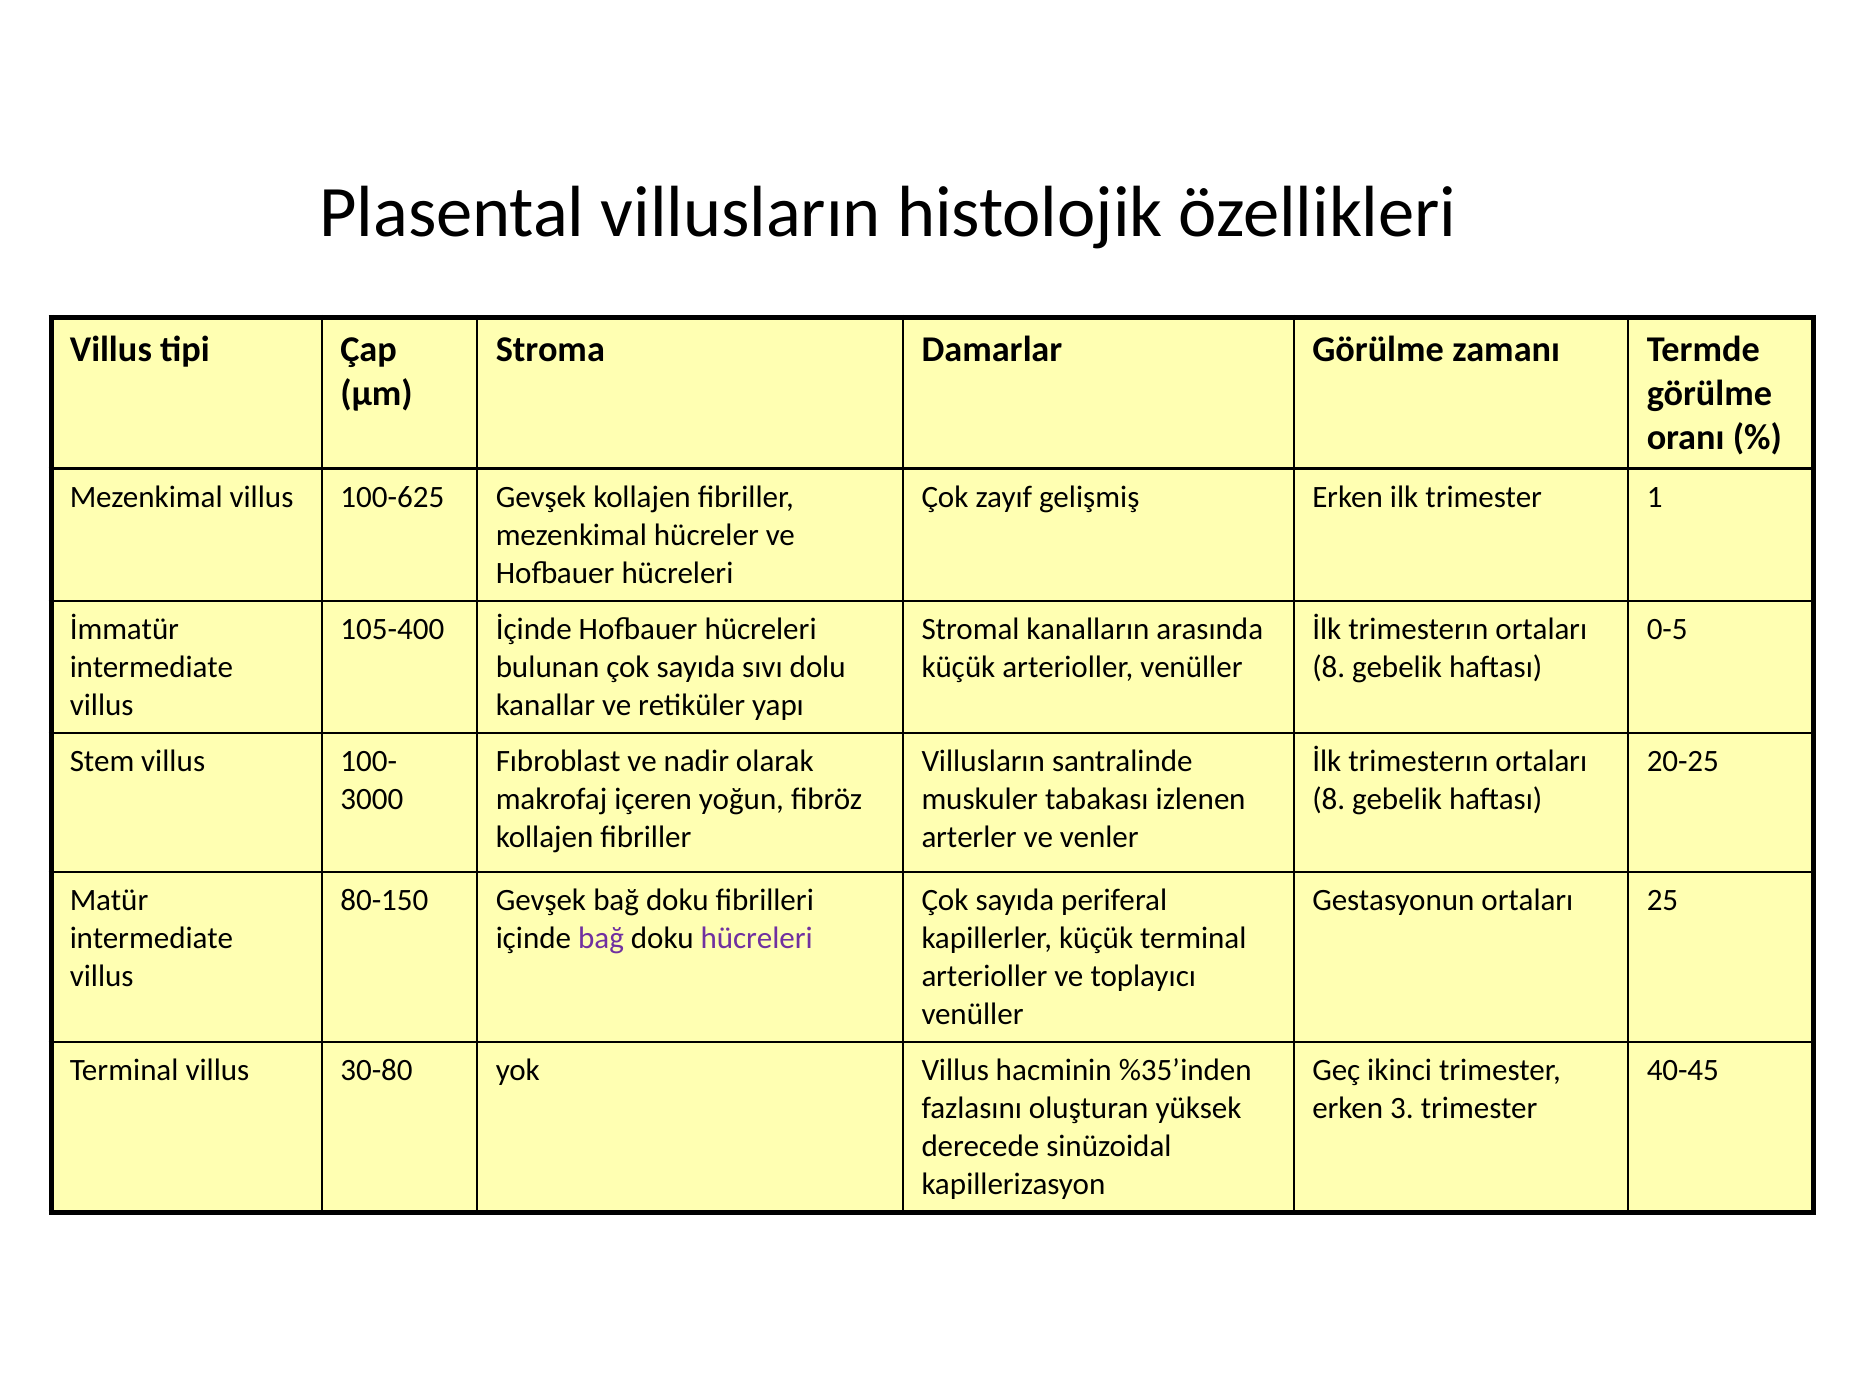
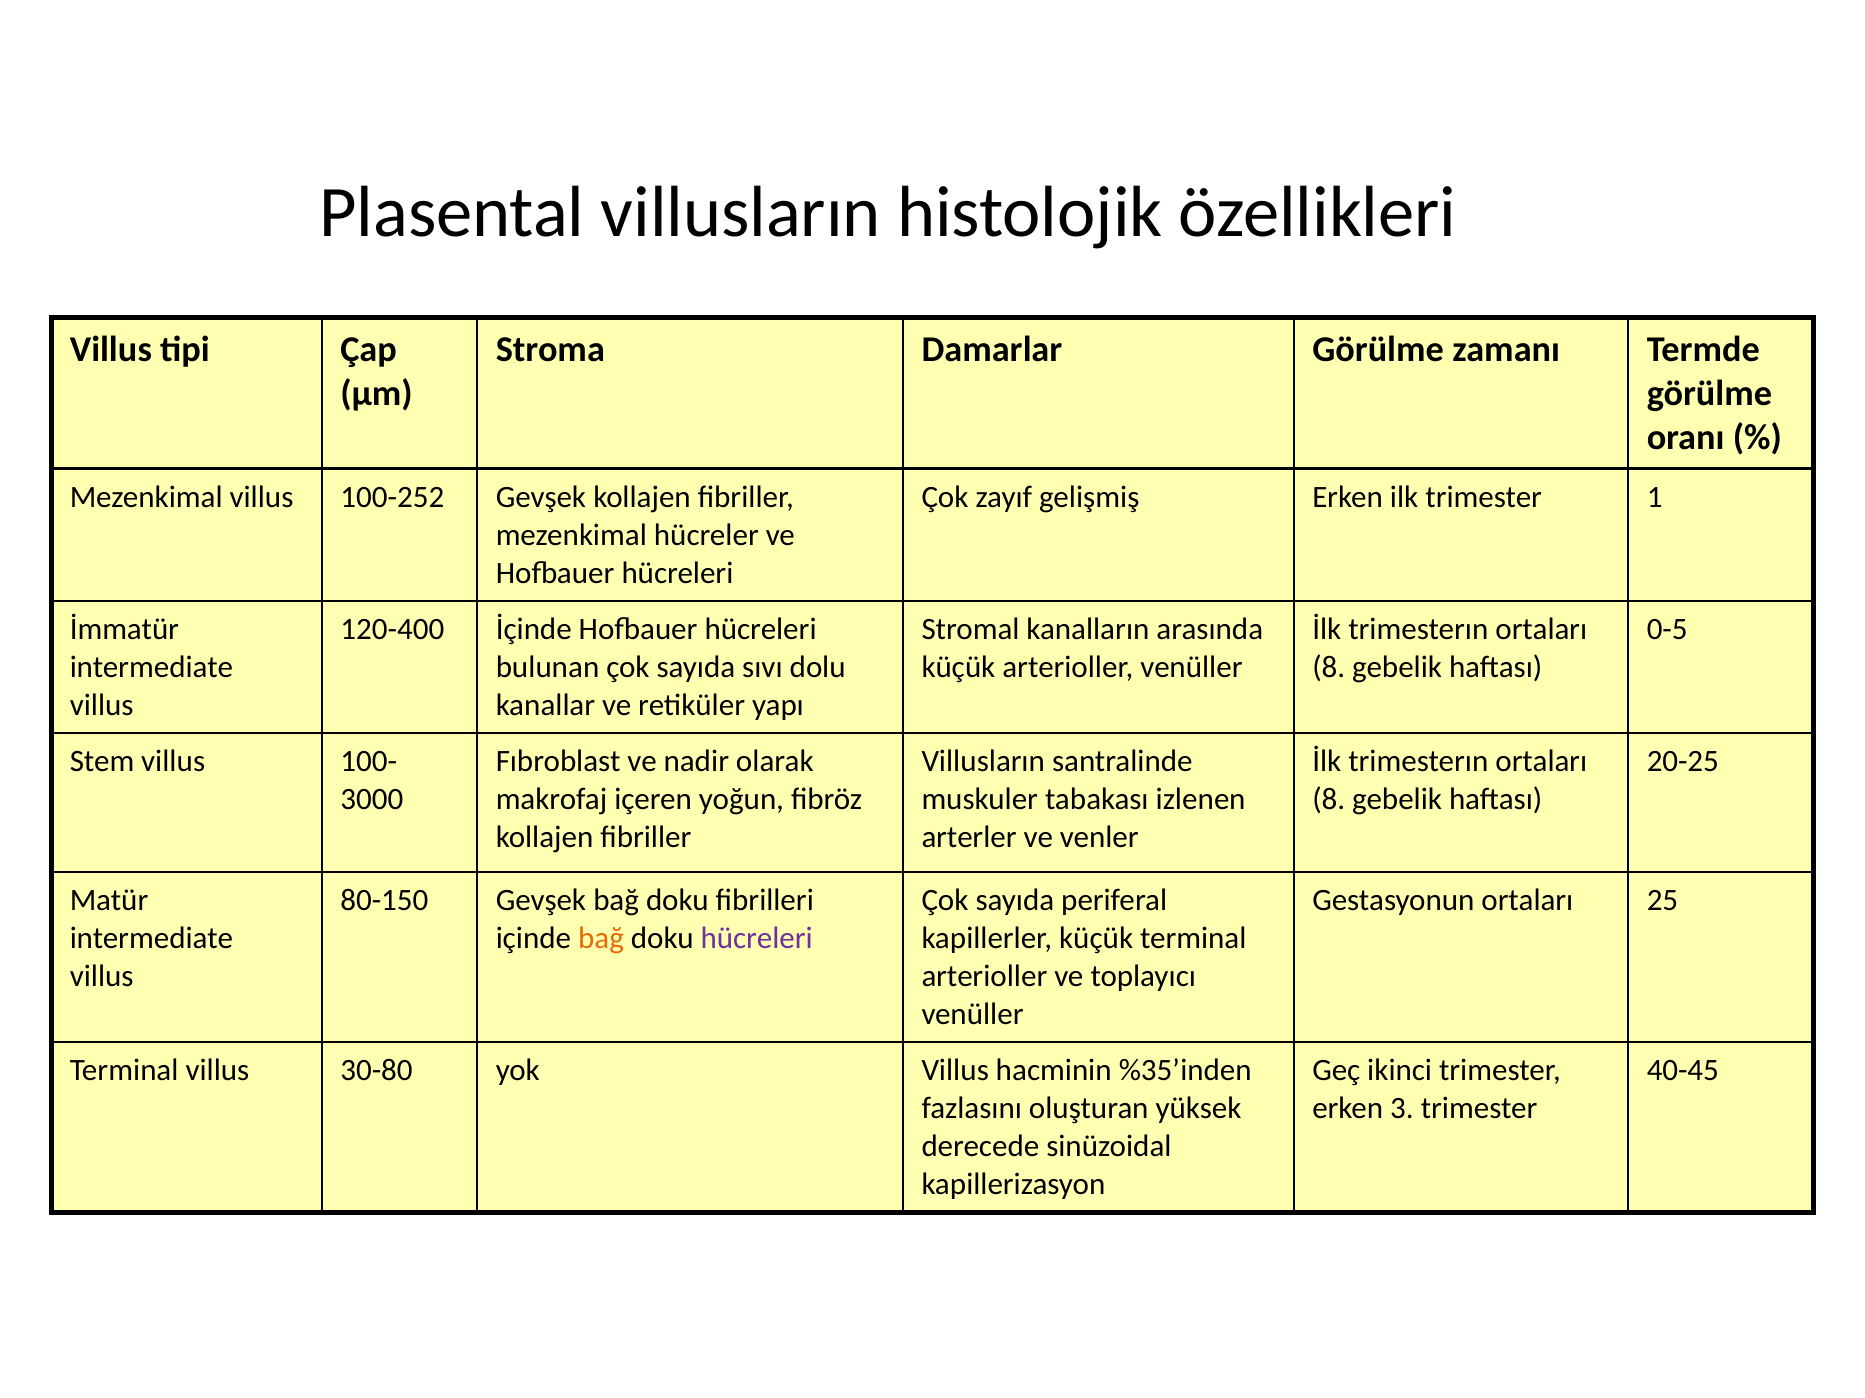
100-625: 100-625 -> 100-252
105-400: 105-400 -> 120-400
bağ at (601, 939) colour: purple -> orange
